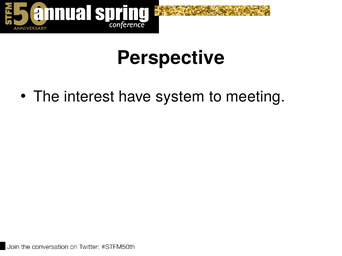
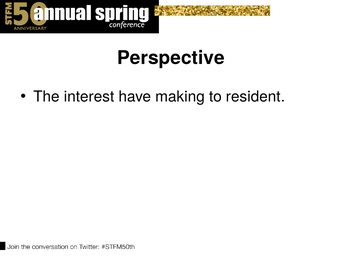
system: system -> making
meeting: meeting -> resident
